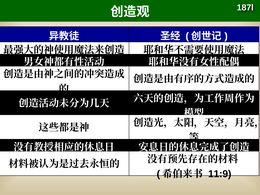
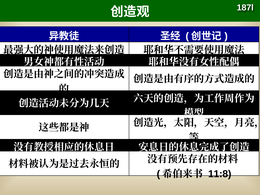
11:9: 11:9 -> 11:8
